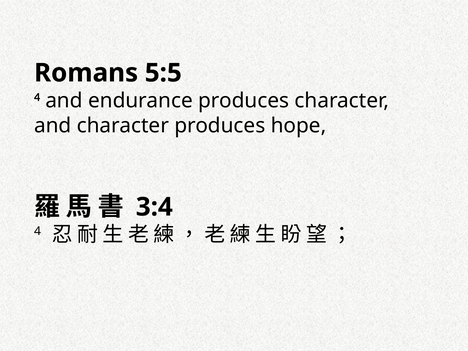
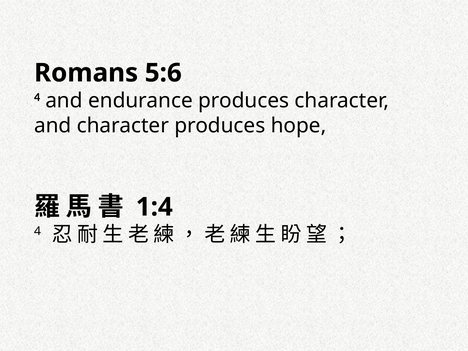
5:5: 5:5 -> 5:6
3:4: 3:4 -> 1:4
